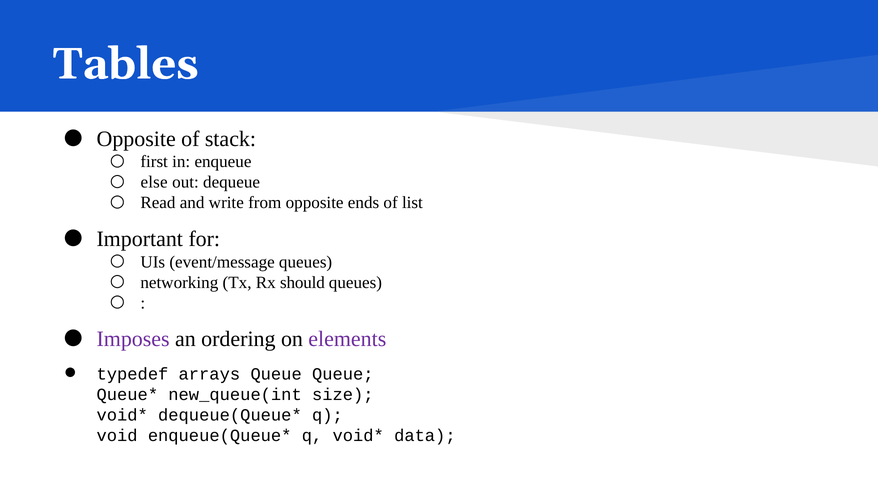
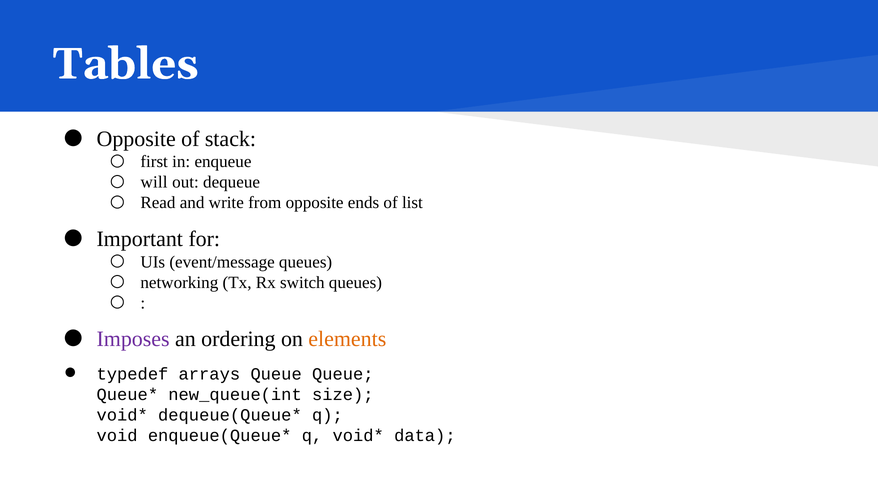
else: else -> will
should: should -> switch
elements colour: purple -> orange
